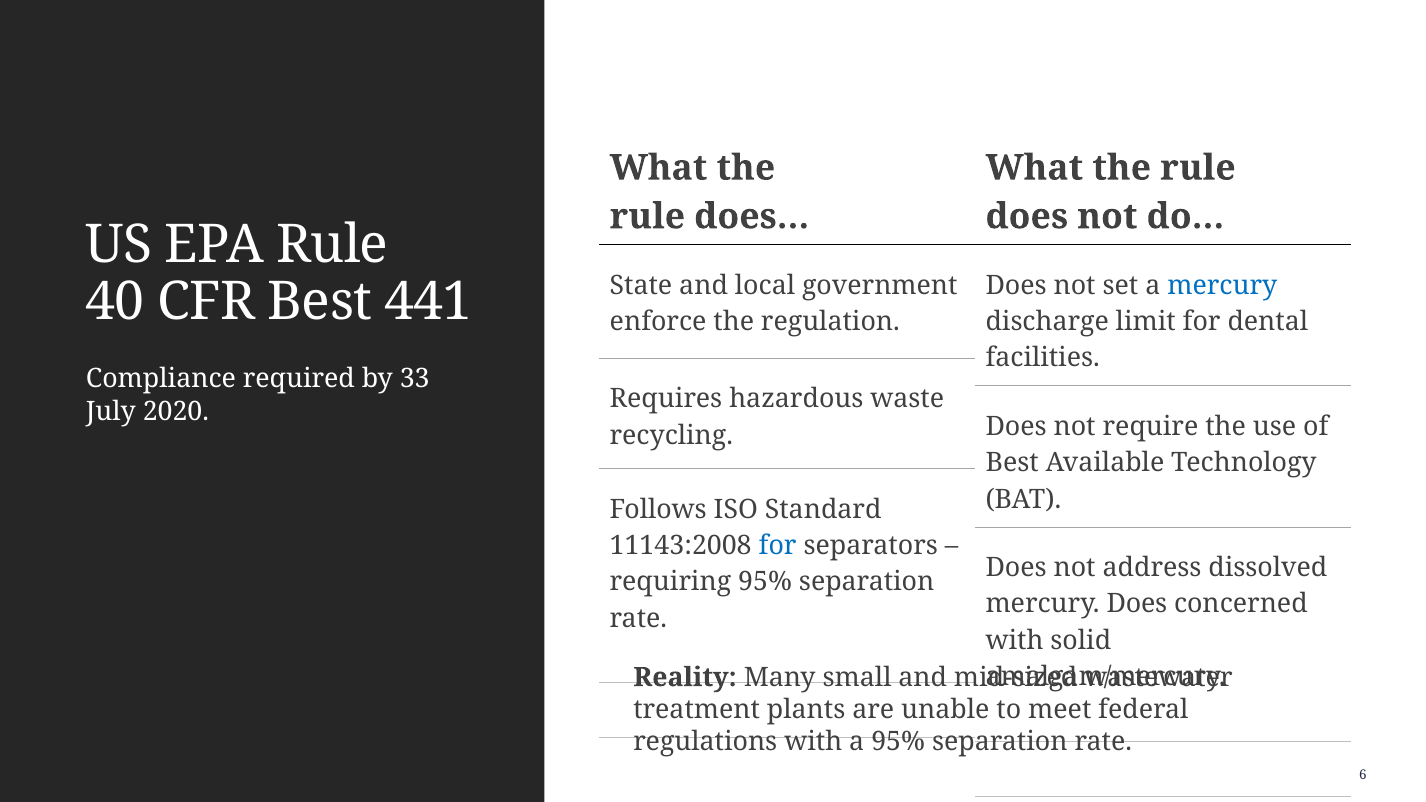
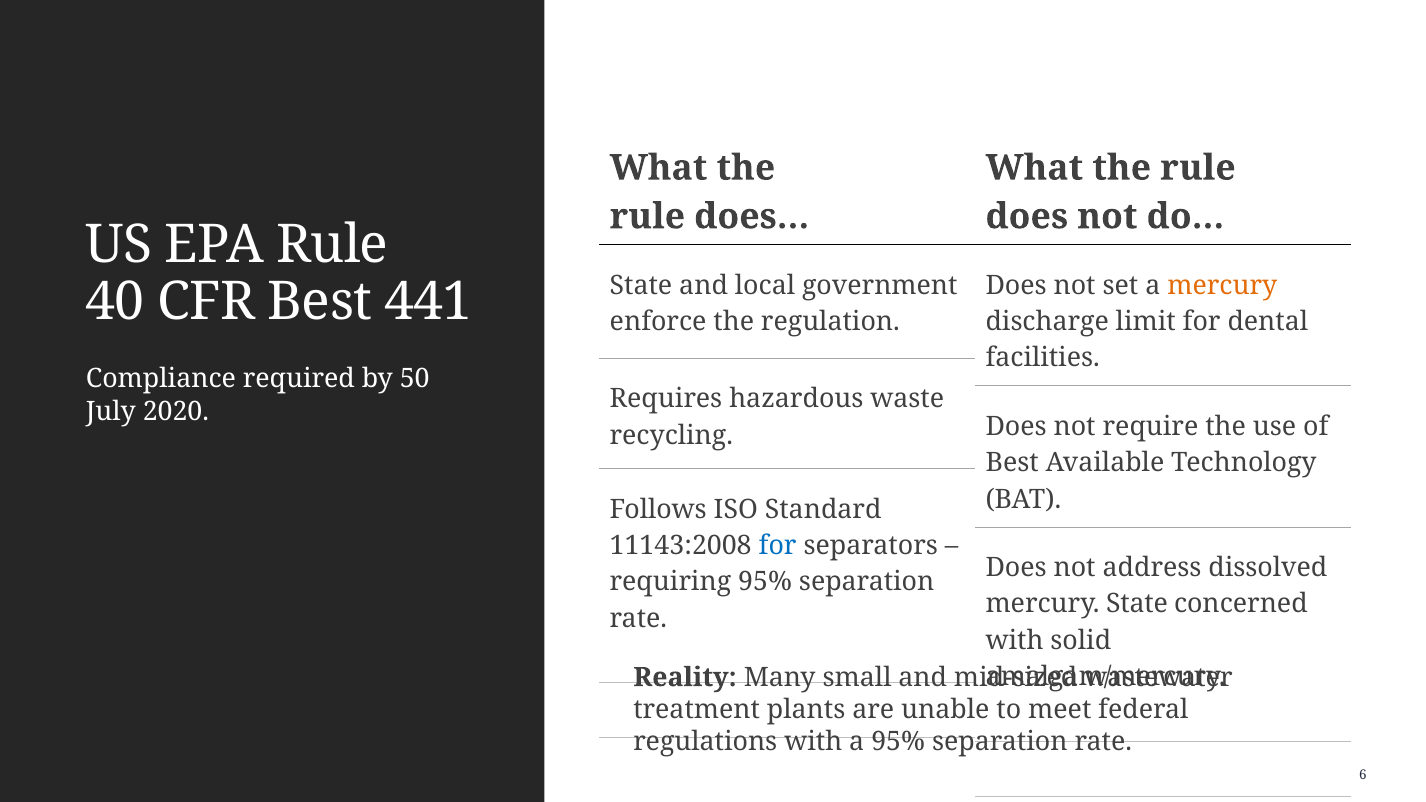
mercury at (1222, 285) colour: blue -> orange
33: 33 -> 50
mercury Does: Does -> State
